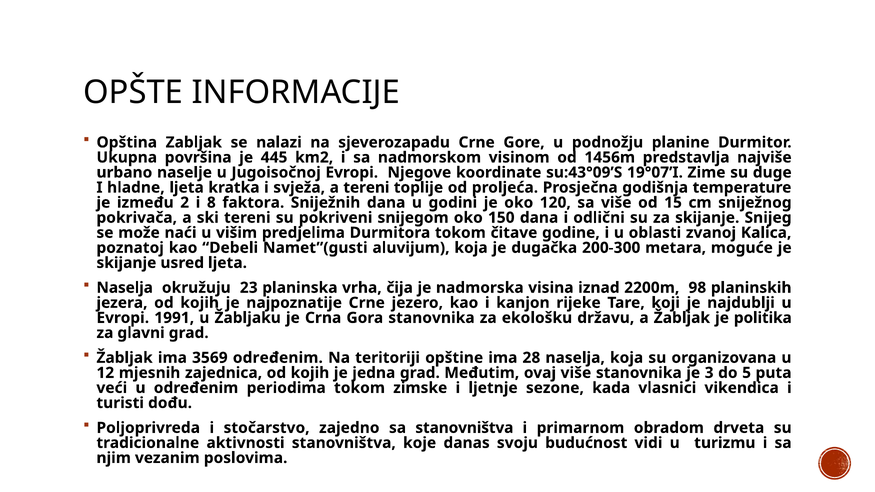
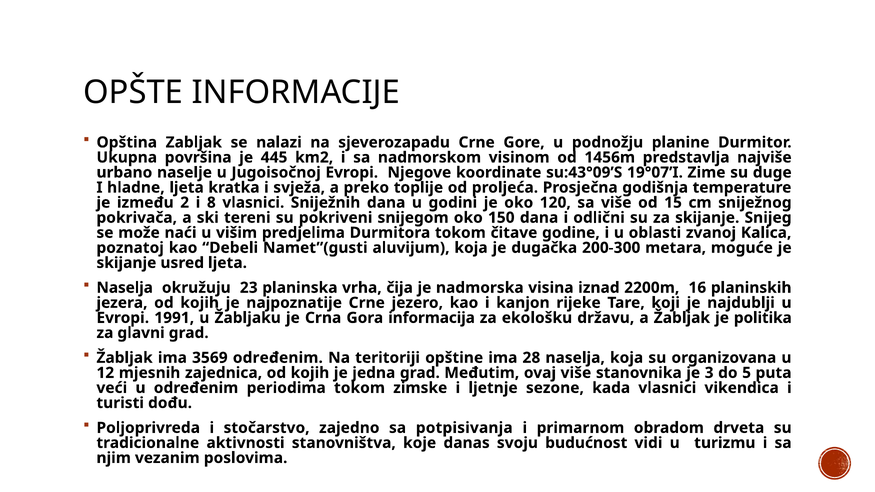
a tereni: tereni -> preko
8 faktora: faktora -> vlasnici
98: 98 -> 16
Gora stanovnika: stanovnika -> informacija
sa stanovništva: stanovništva -> potpisivanja
